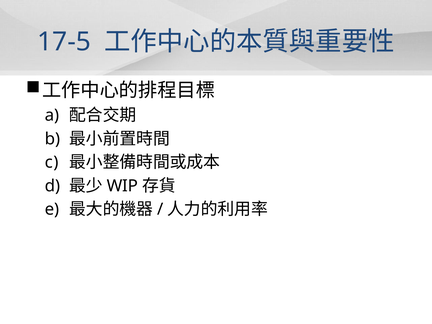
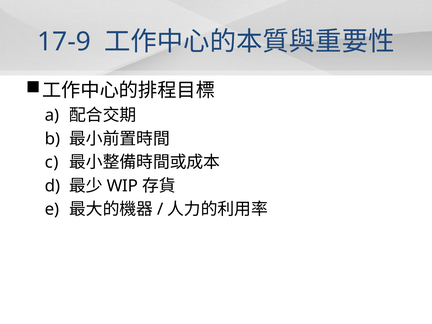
17-5: 17-5 -> 17-9
